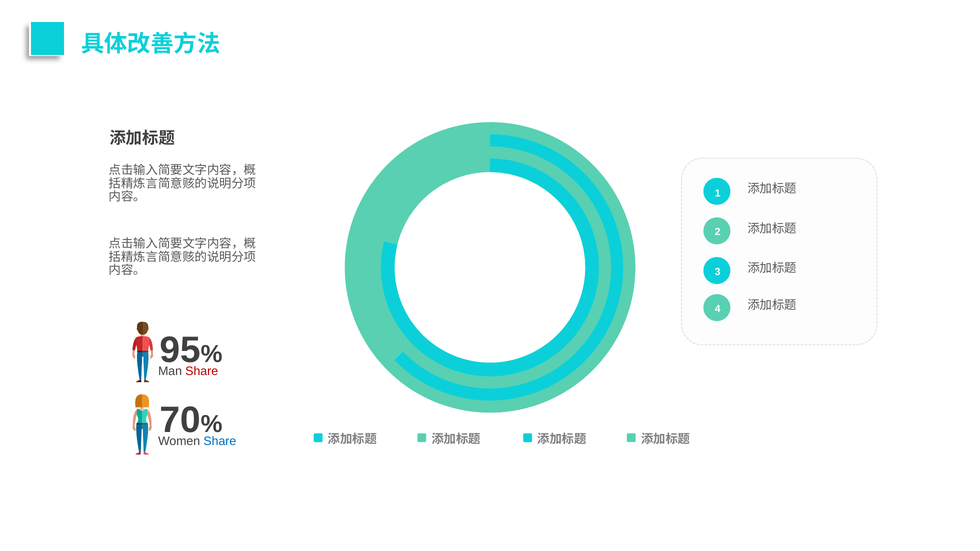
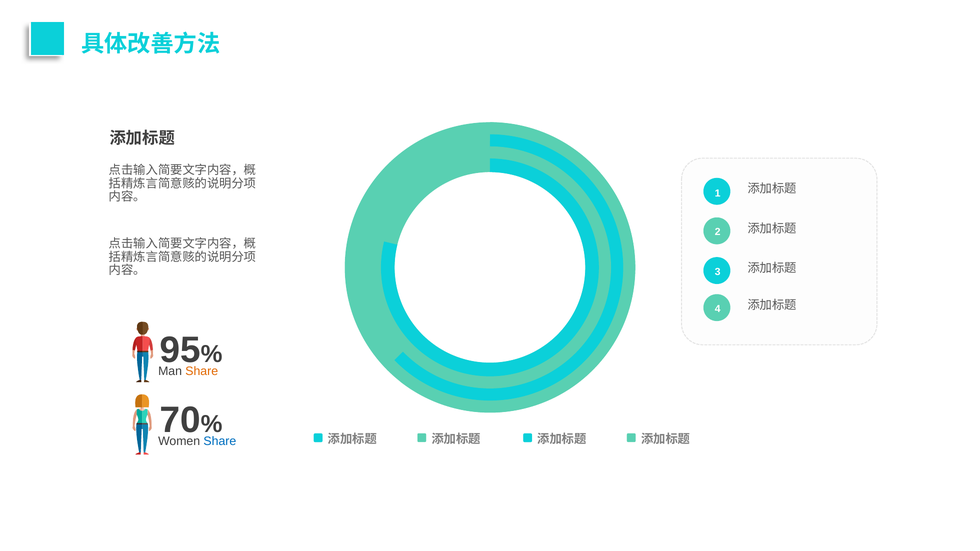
Share at (202, 371) colour: red -> orange
